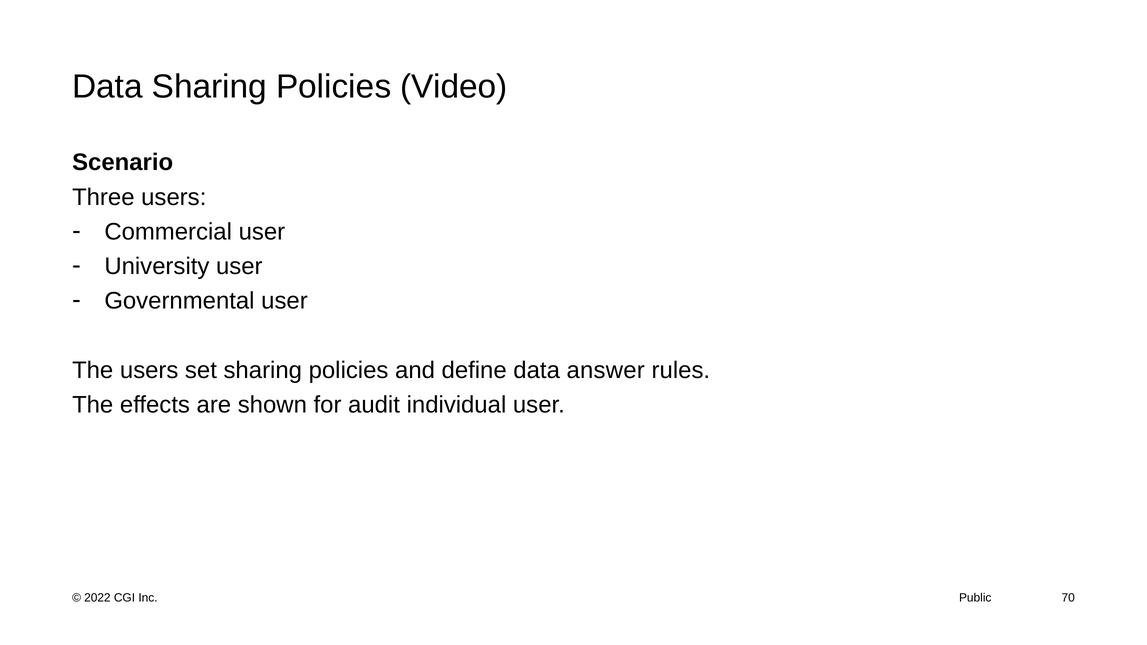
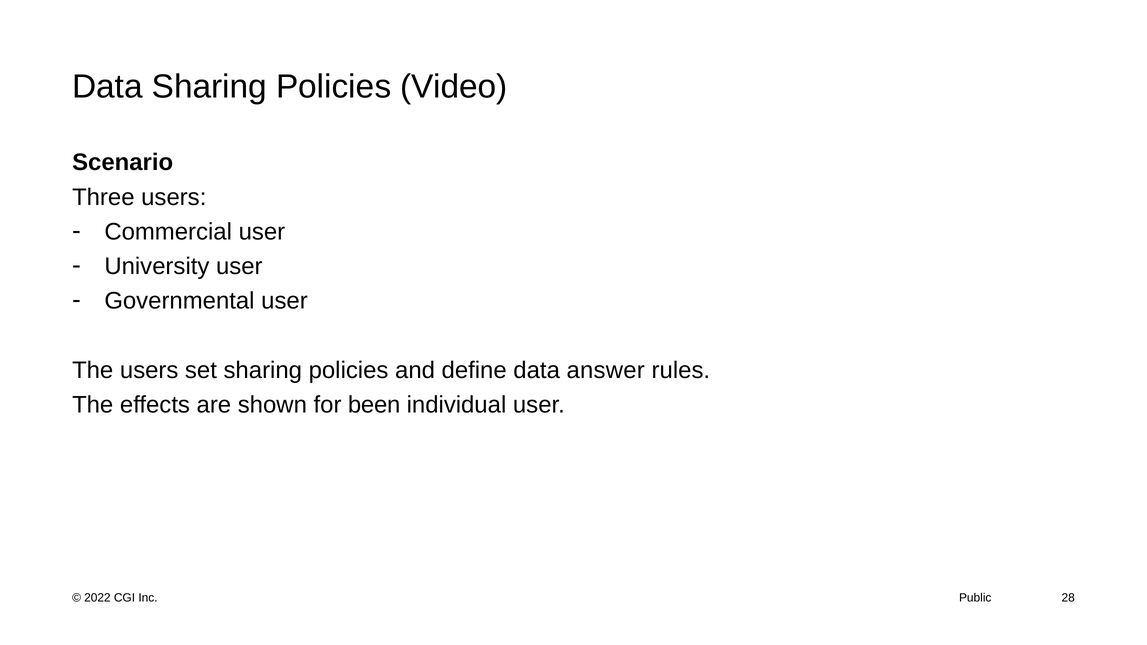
audit: audit -> been
70: 70 -> 28
